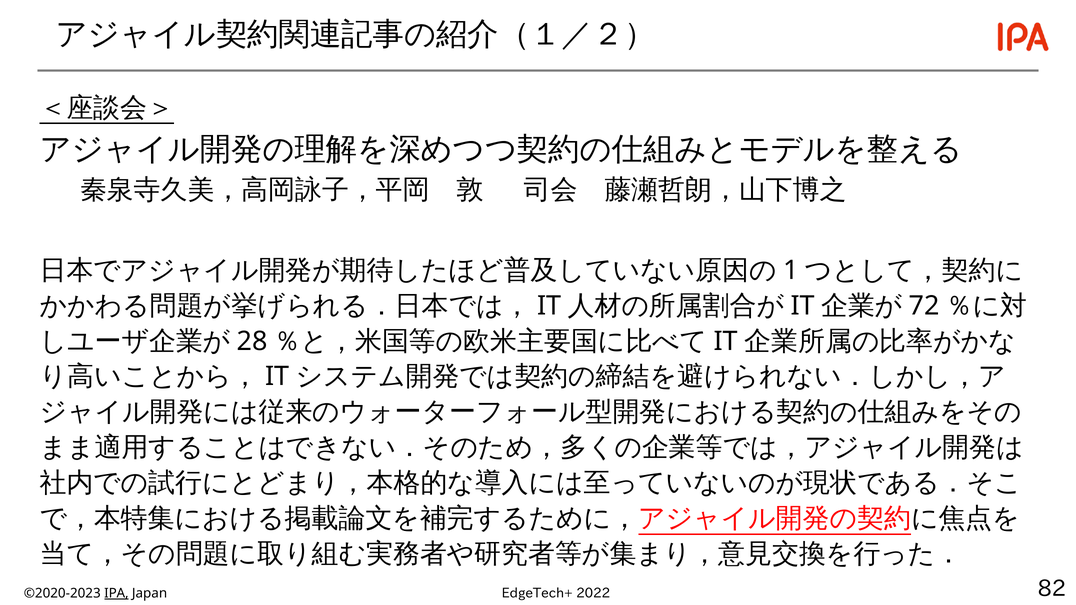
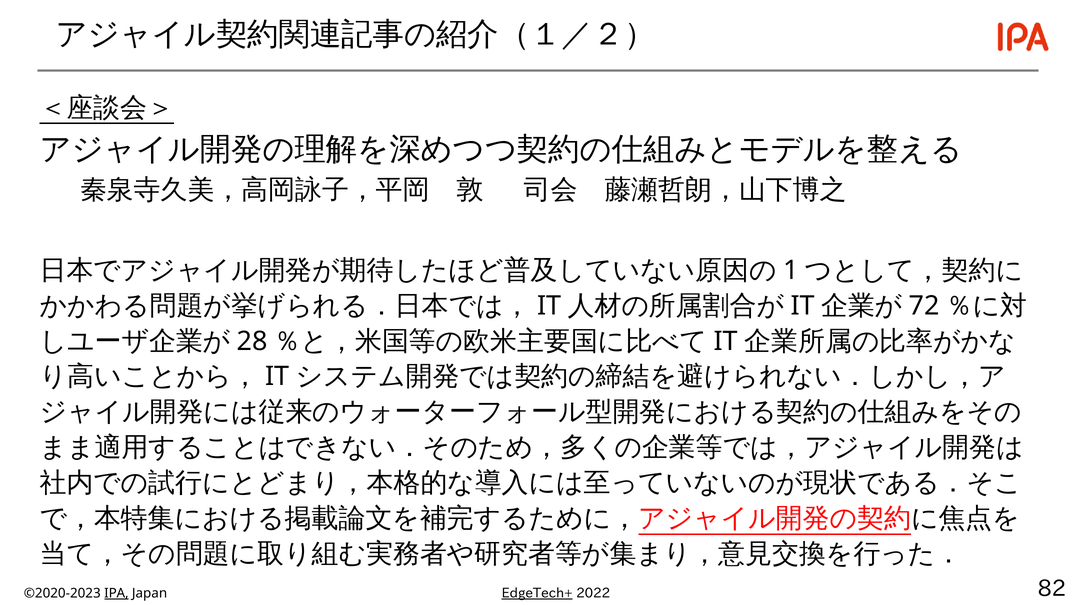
EdgeTech+ underline: none -> present
